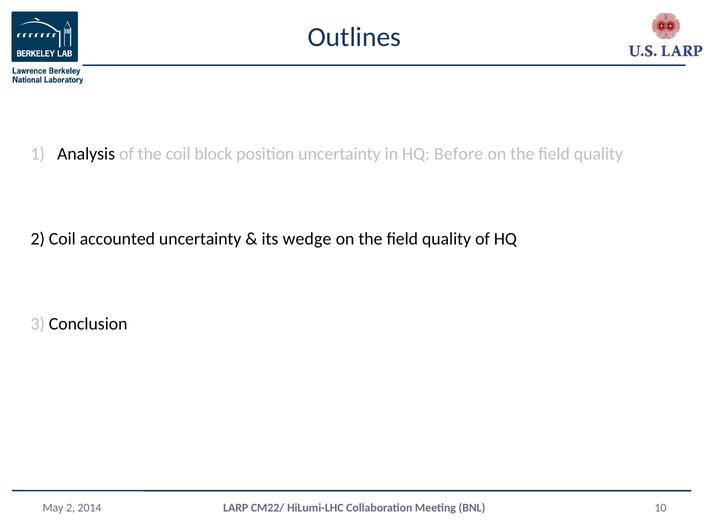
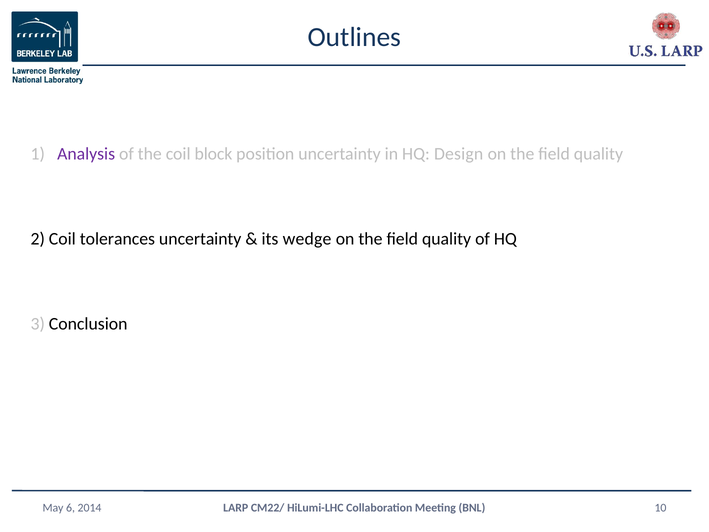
Analysis colour: black -> purple
Before: Before -> Design
accounted: accounted -> tolerances
May 2: 2 -> 6
